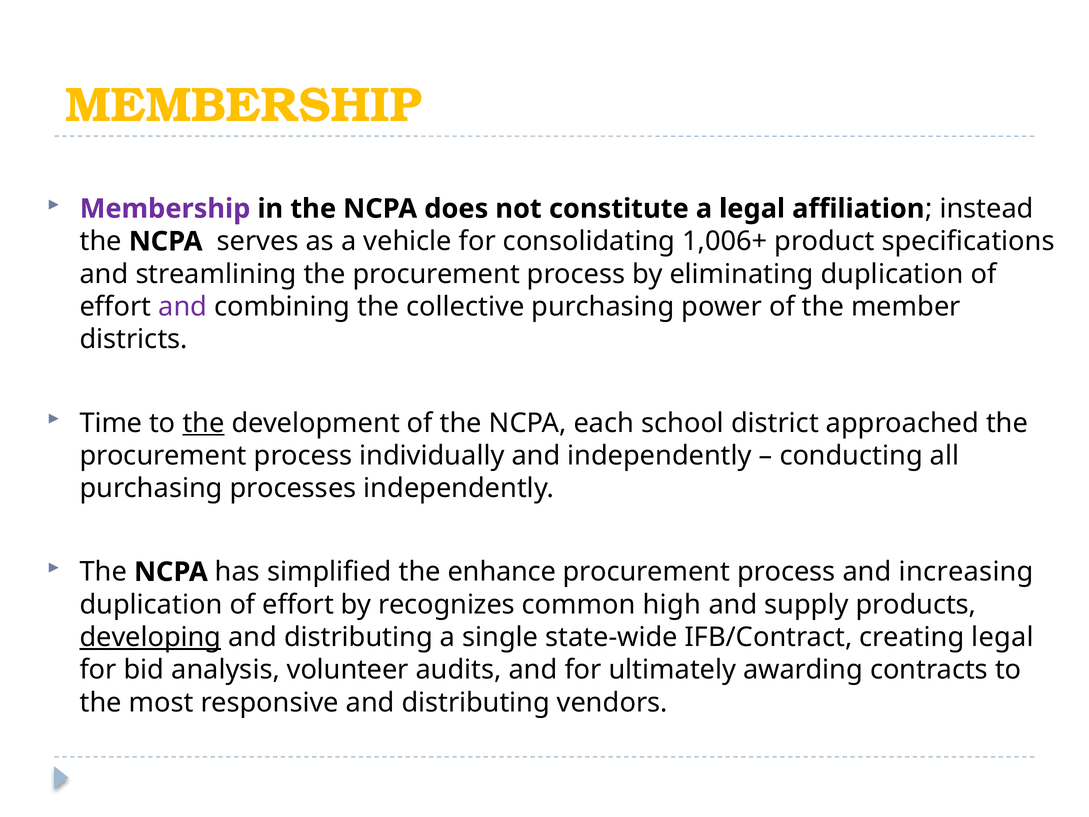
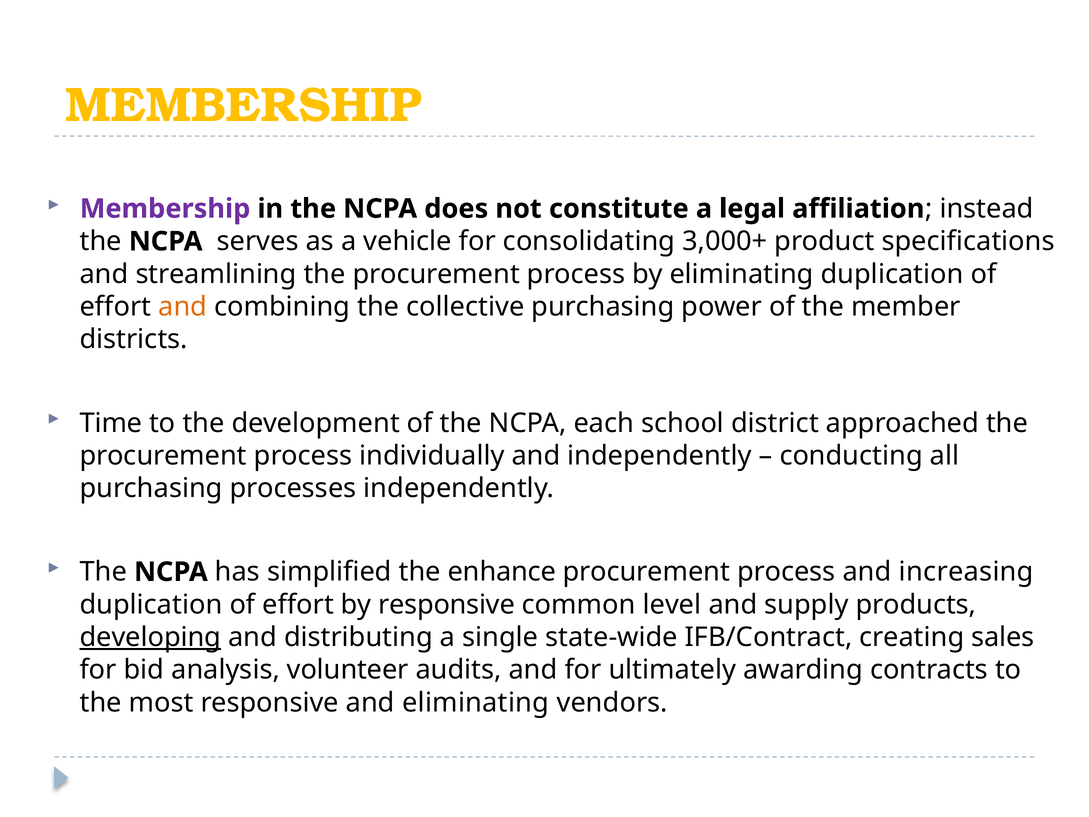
1,006+: 1,006+ -> 3,000+
and at (183, 307) colour: purple -> orange
the at (203, 423) underline: present -> none
by recognizes: recognizes -> responsive
high: high -> level
creating legal: legal -> sales
responsive and distributing: distributing -> eliminating
